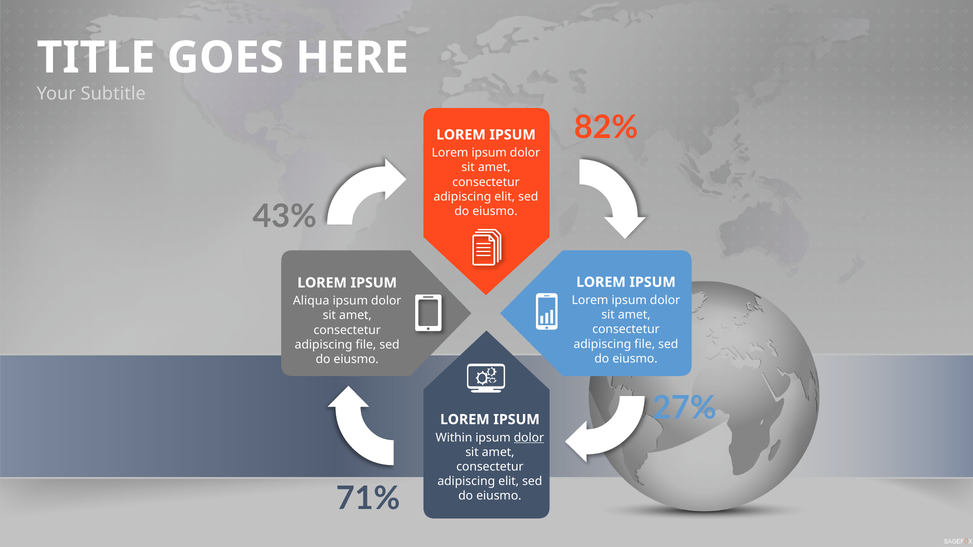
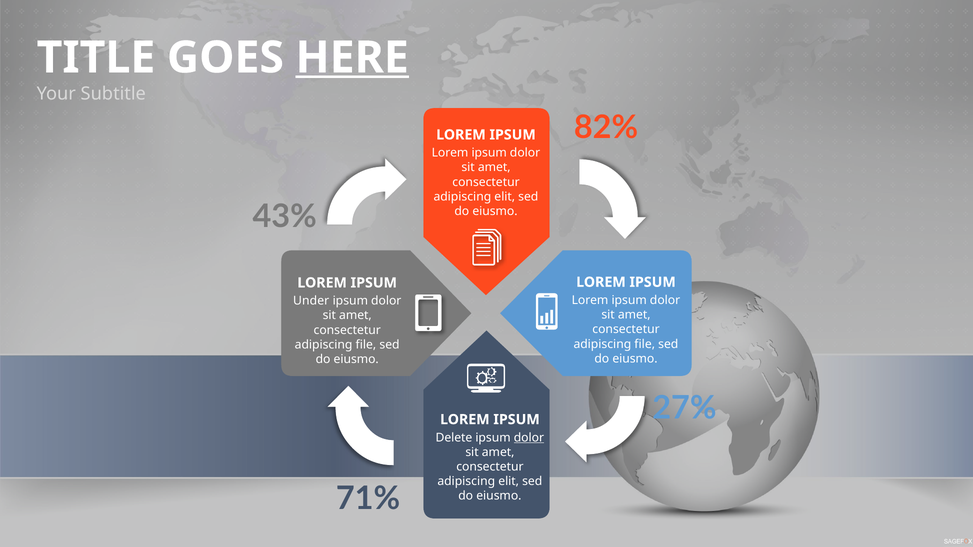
HERE underline: none -> present
Aliqua: Aliqua -> Under
Within: Within -> Delete
